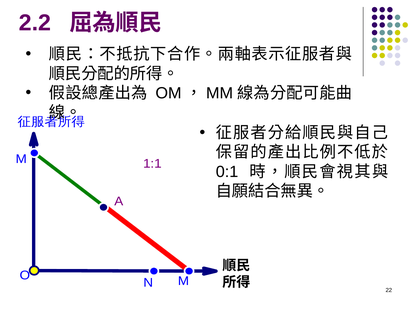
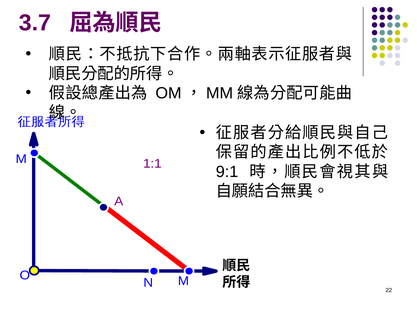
2.2: 2.2 -> 3.7
0:1: 0:1 -> 9:1
